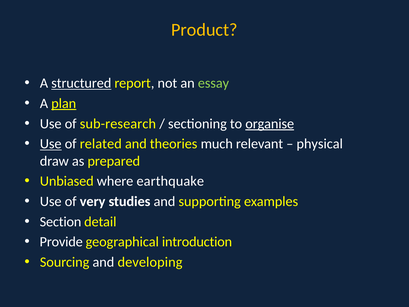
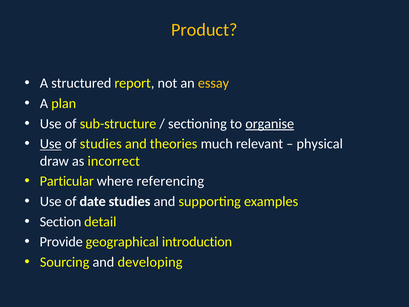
structured underline: present -> none
essay colour: light green -> yellow
plan underline: present -> none
sub-research: sub-research -> sub-structure
of related: related -> studies
prepared: prepared -> incorrect
Unbiased: Unbiased -> Particular
earthquake: earthquake -> referencing
very: very -> date
